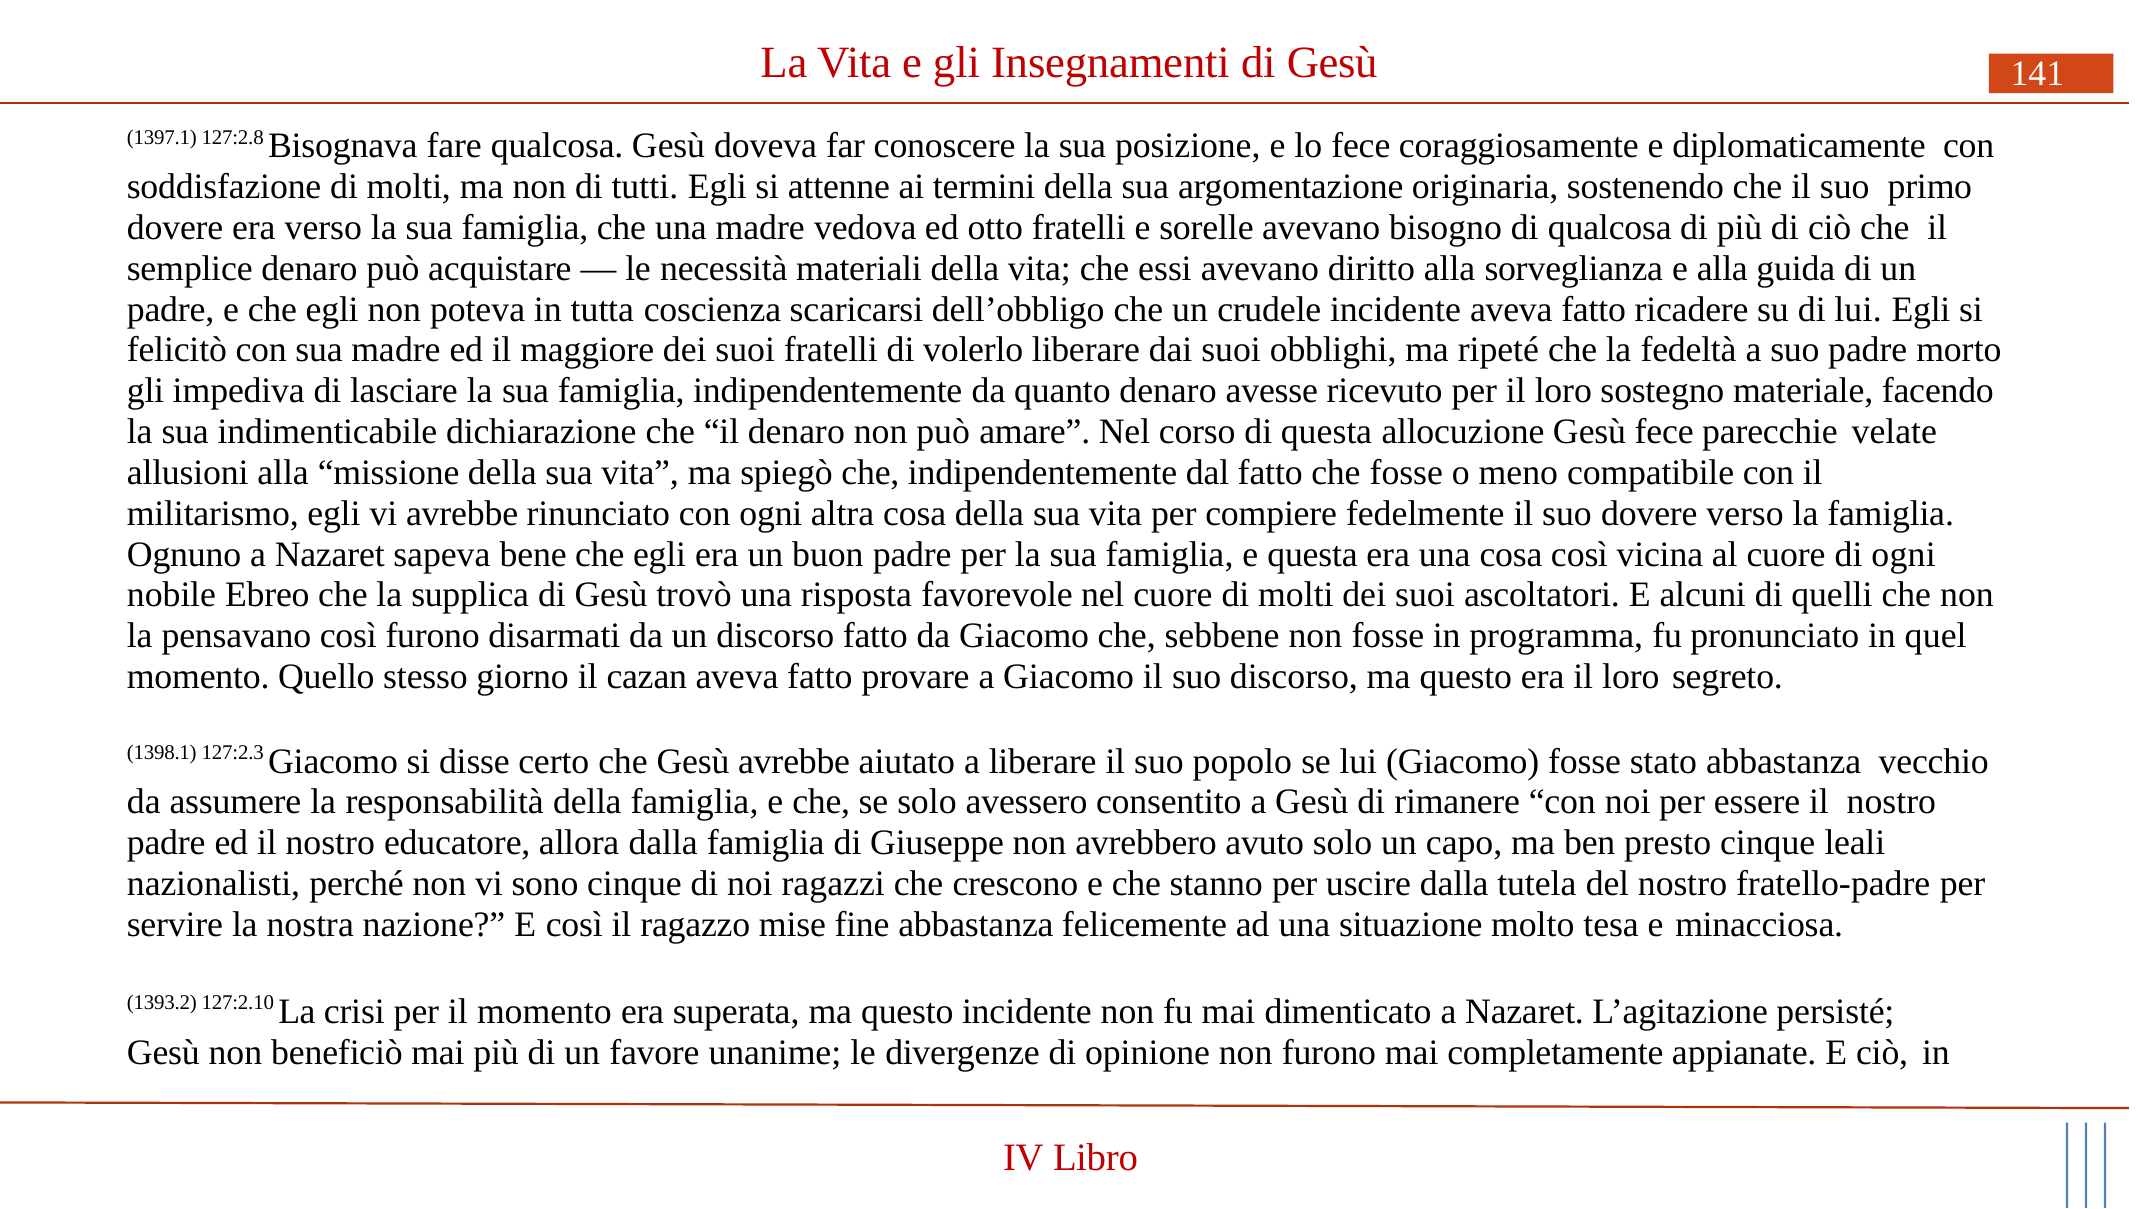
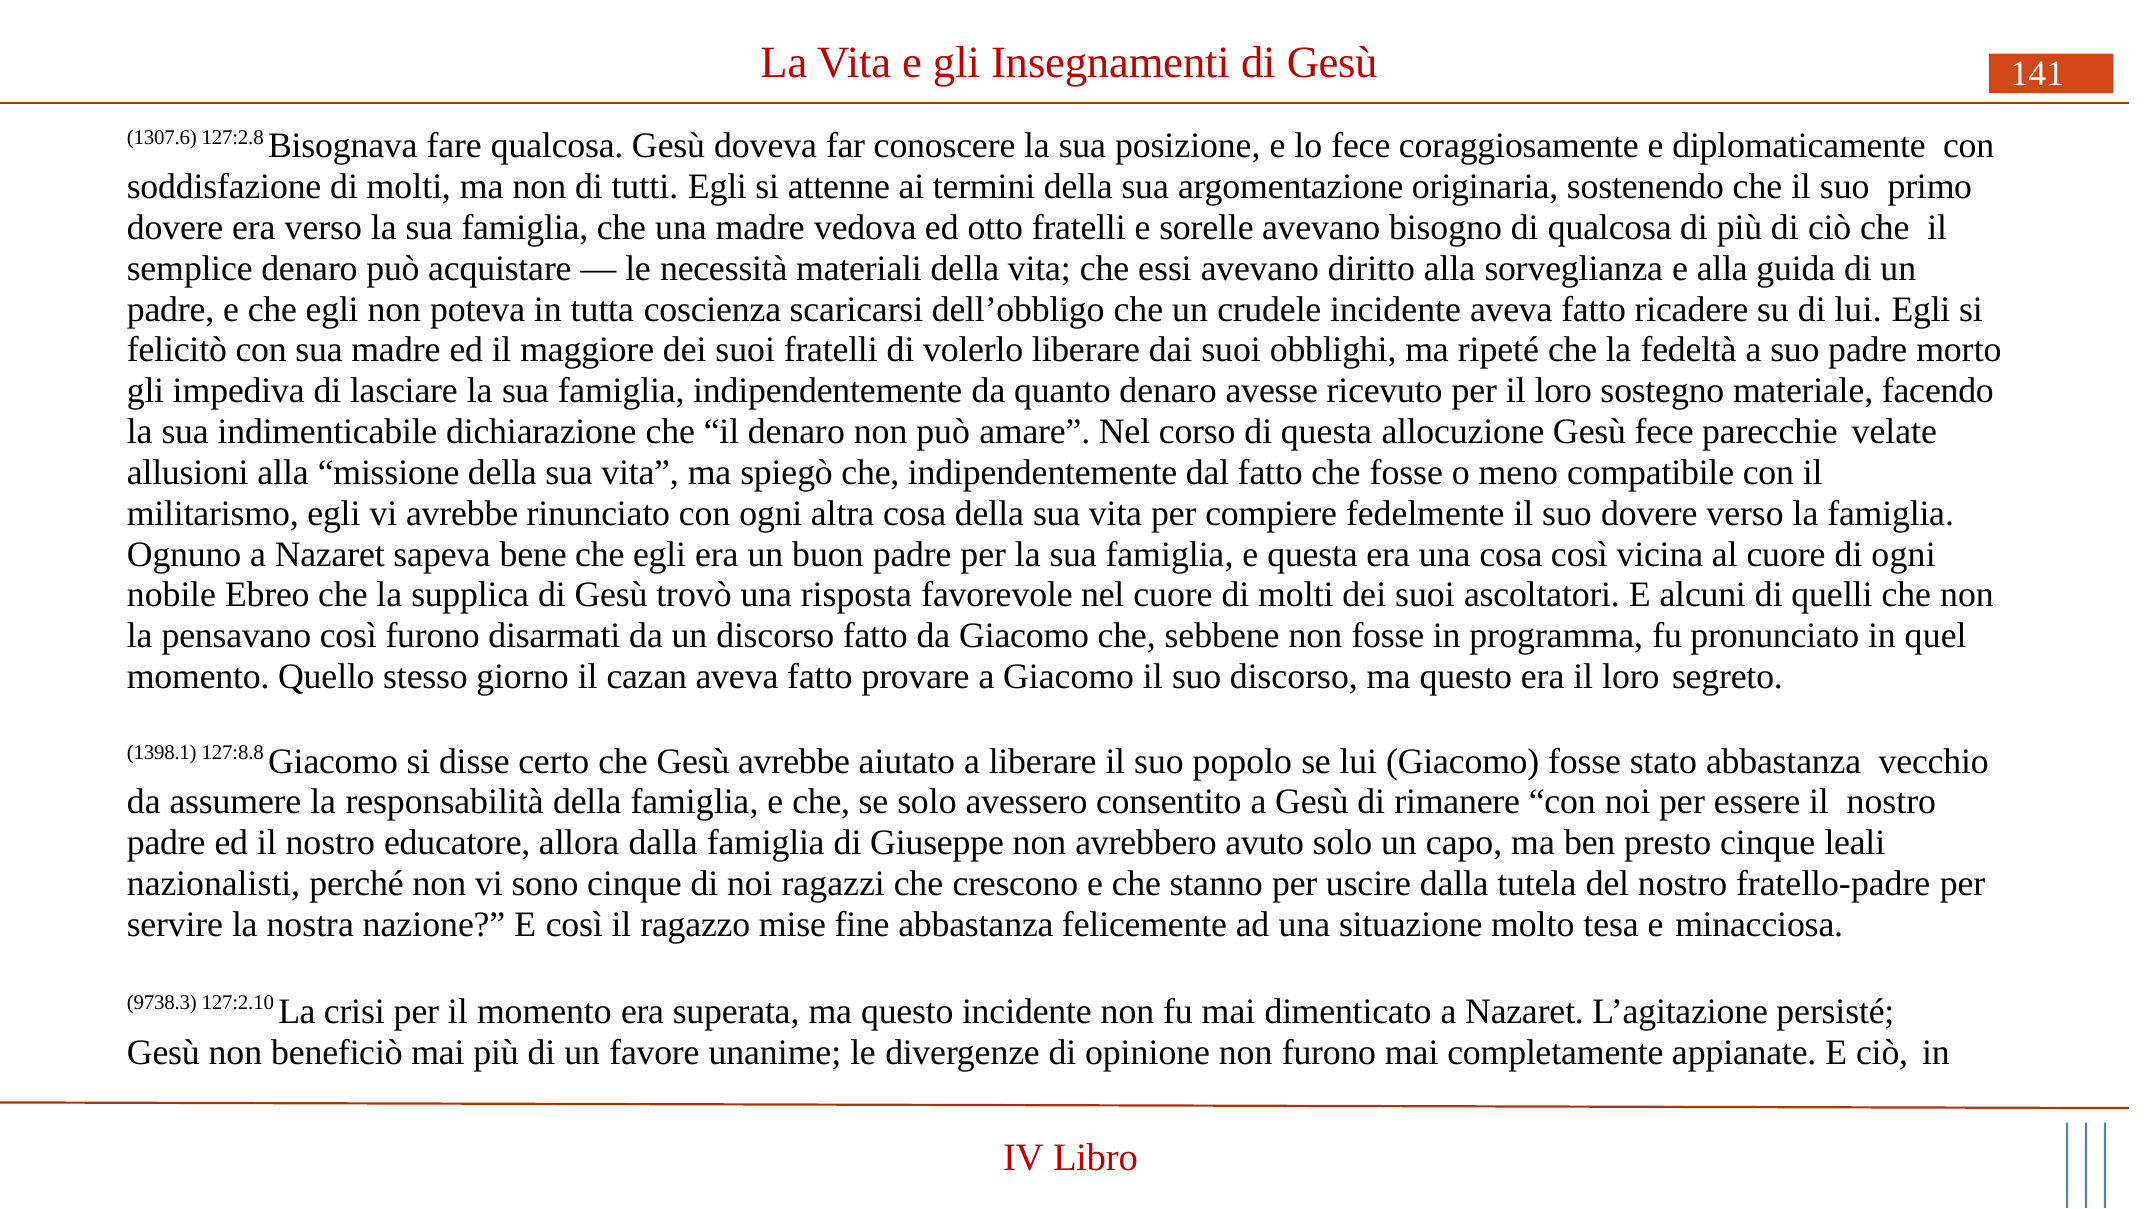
1397.1: 1397.1 -> 1307.6
127:2.3: 127:2.3 -> 127:8.8
1393.2: 1393.2 -> 9738.3
